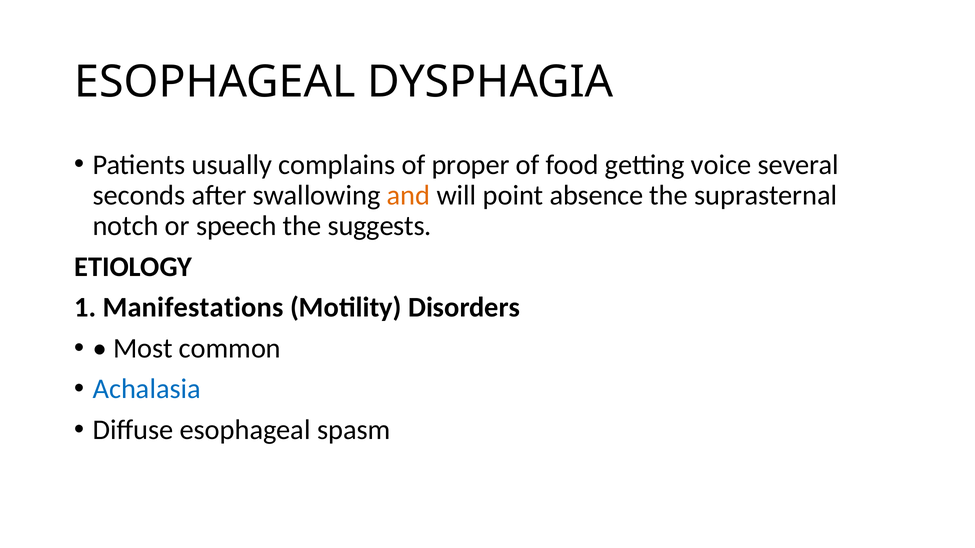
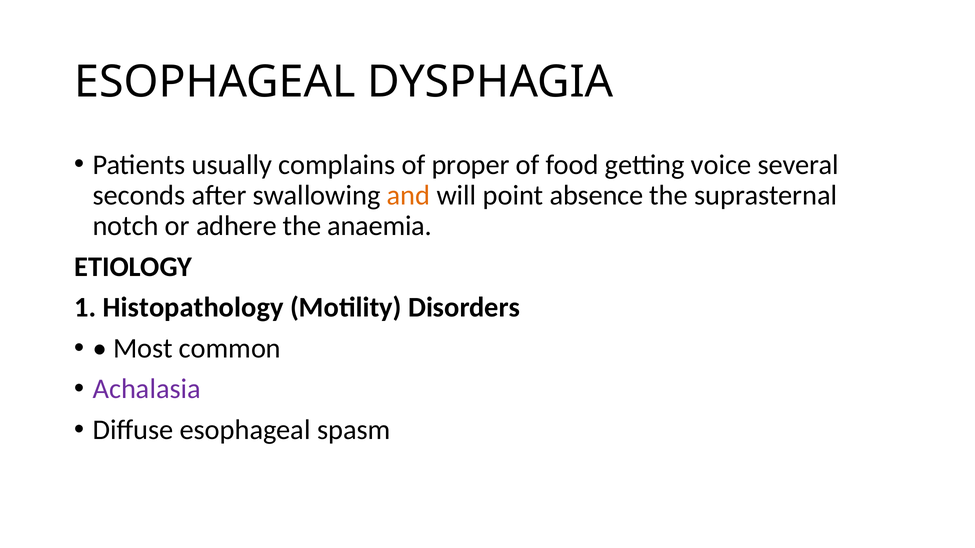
speech: speech -> adhere
suggests: suggests -> anaemia
Manifestations: Manifestations -> Histopathology
Achalasia colour: blue -> purple
